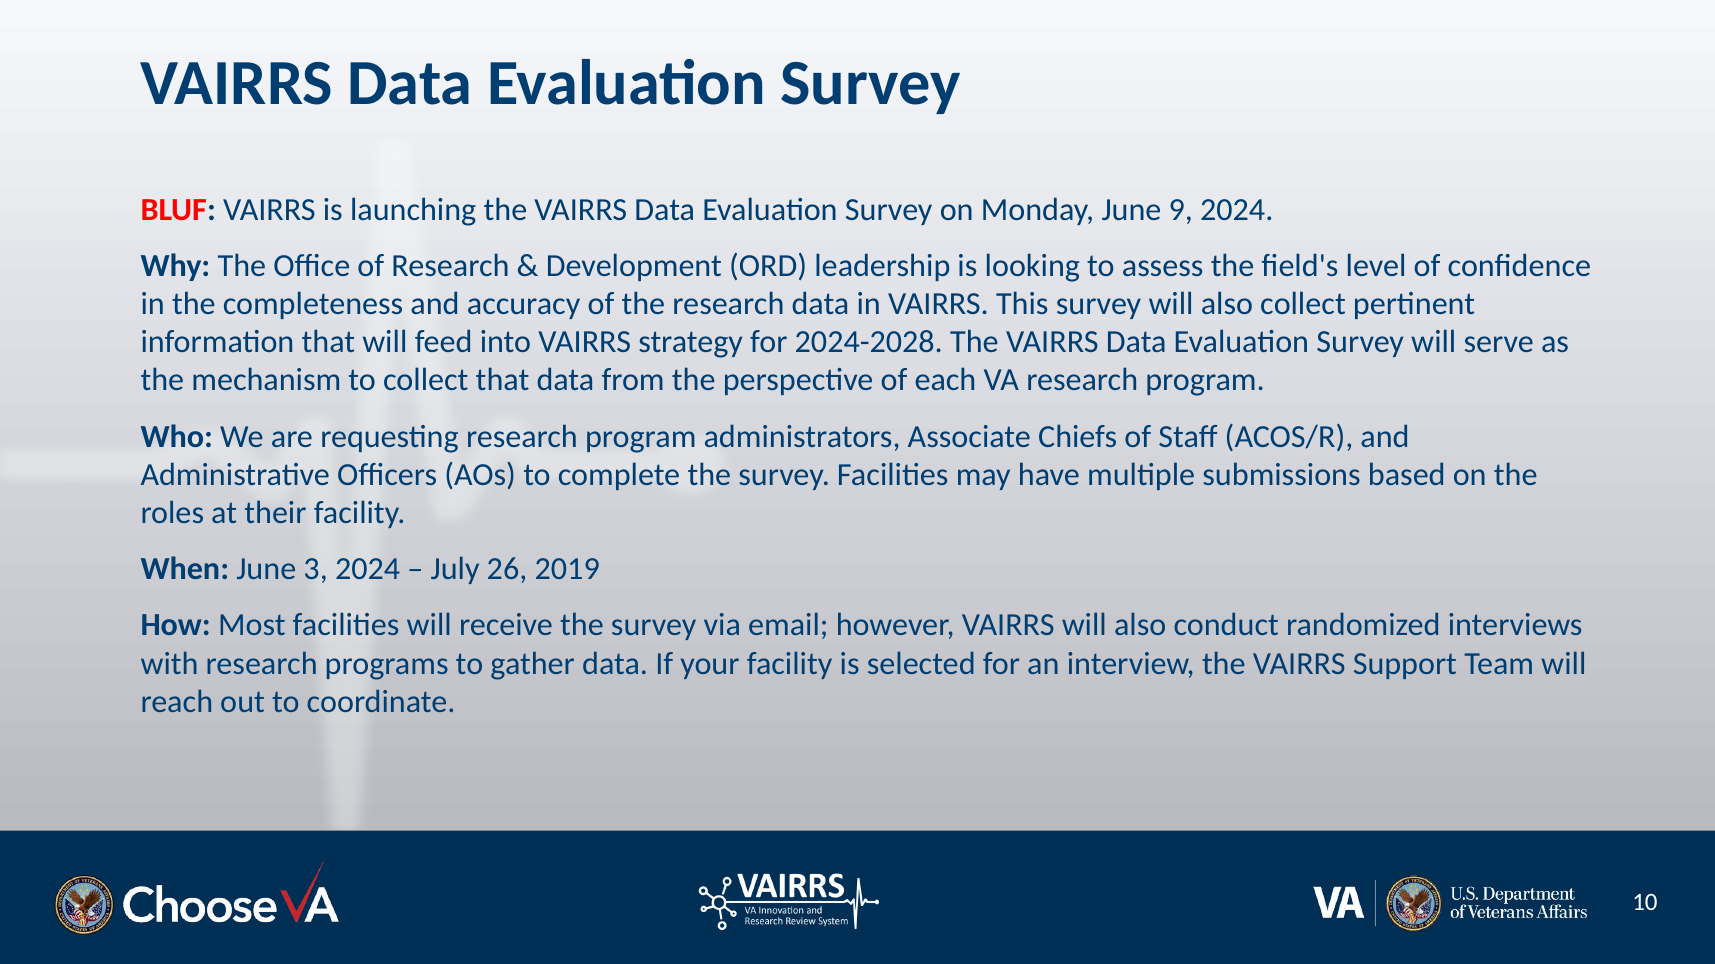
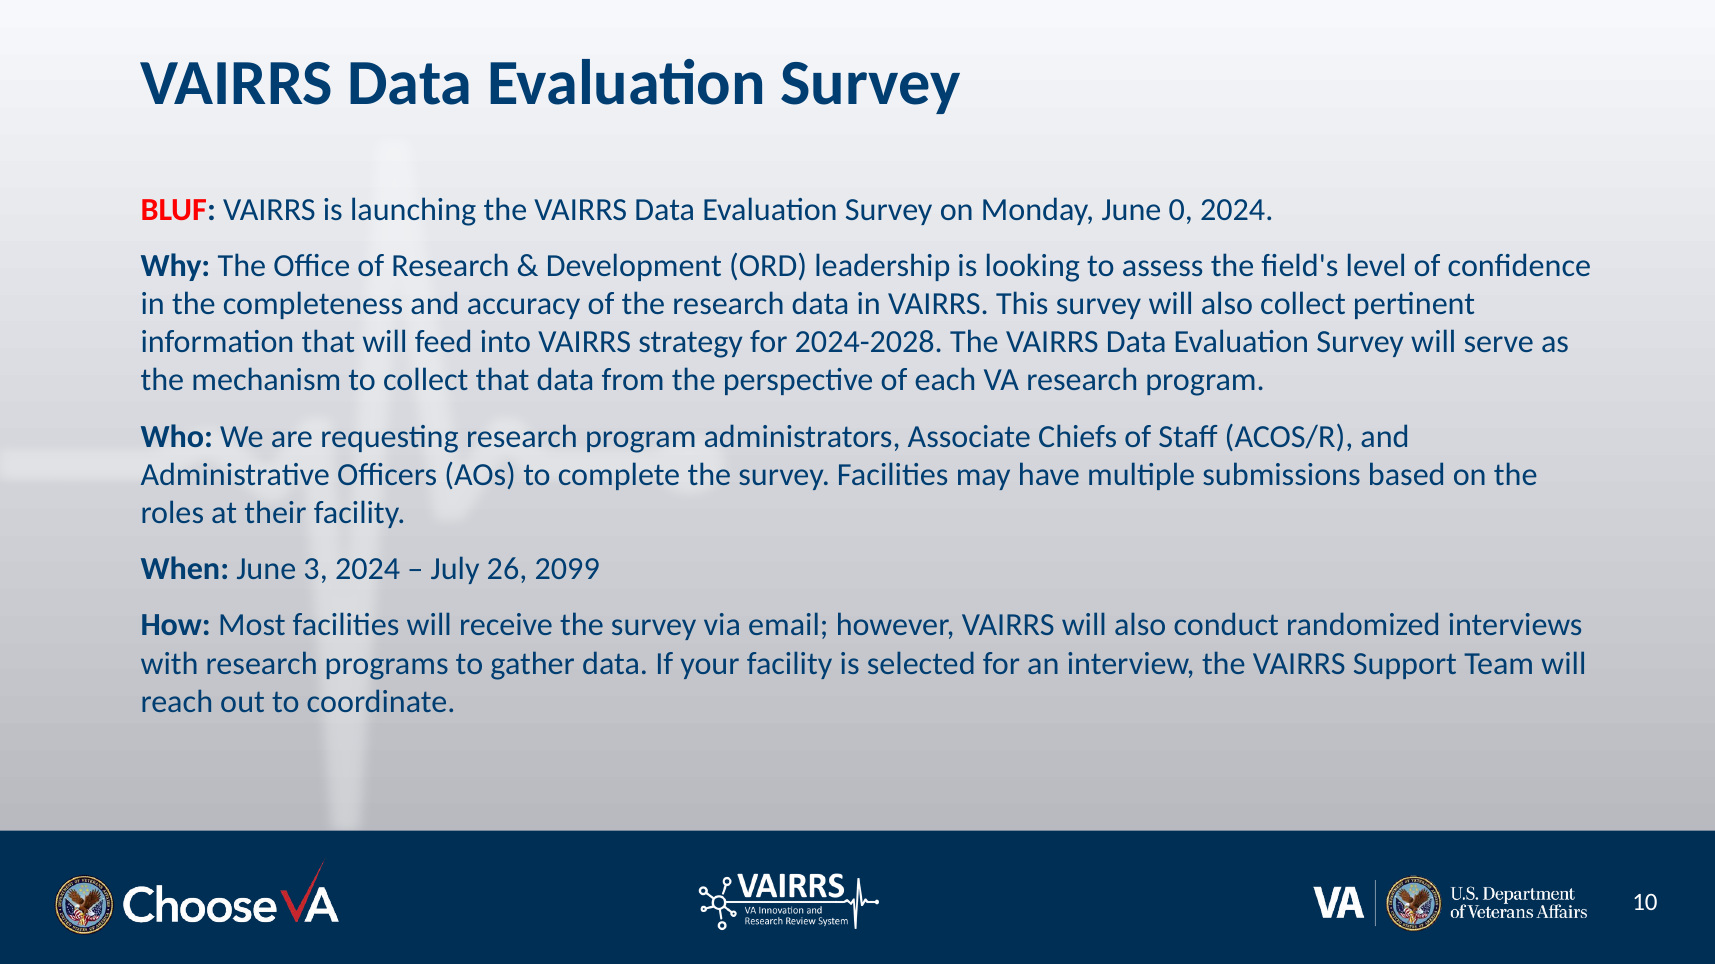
9: 9 -> 0
2019: 2019 -> 2099
